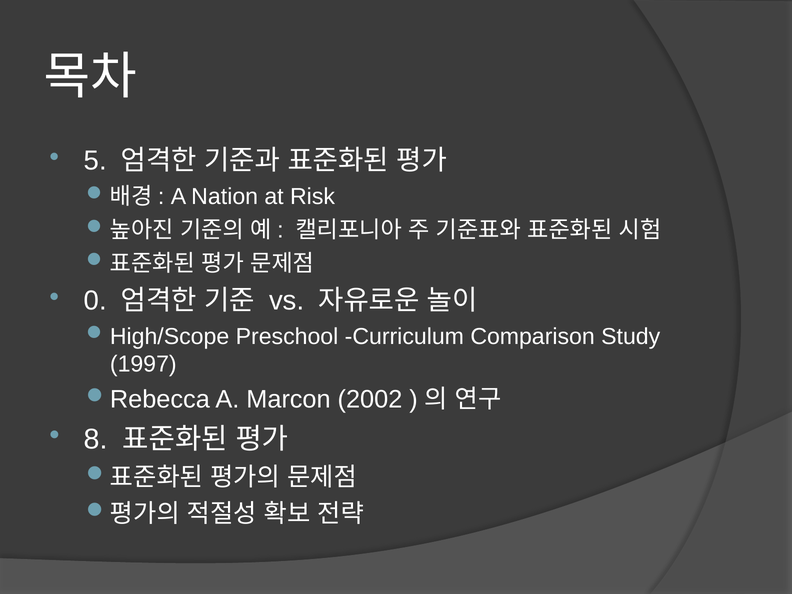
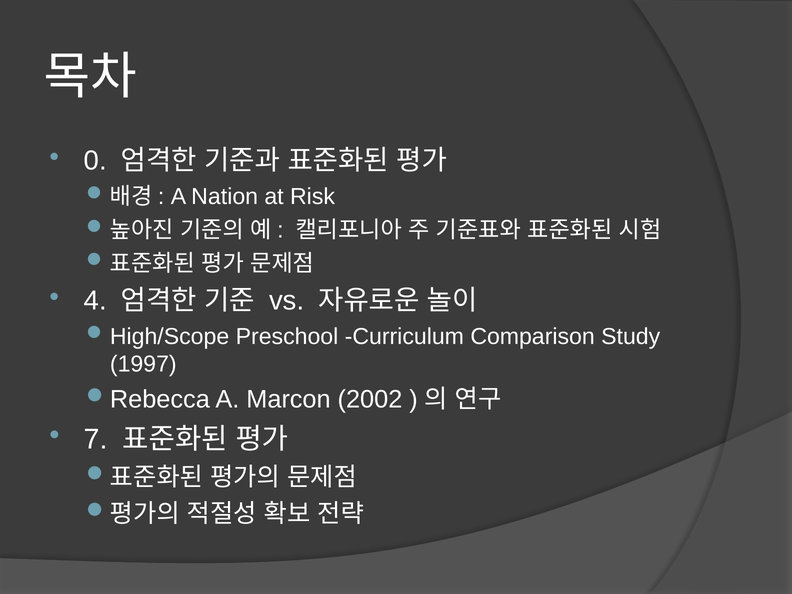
5: 5 -> 0
0: 0 -> 4
8: 8 -> 7
